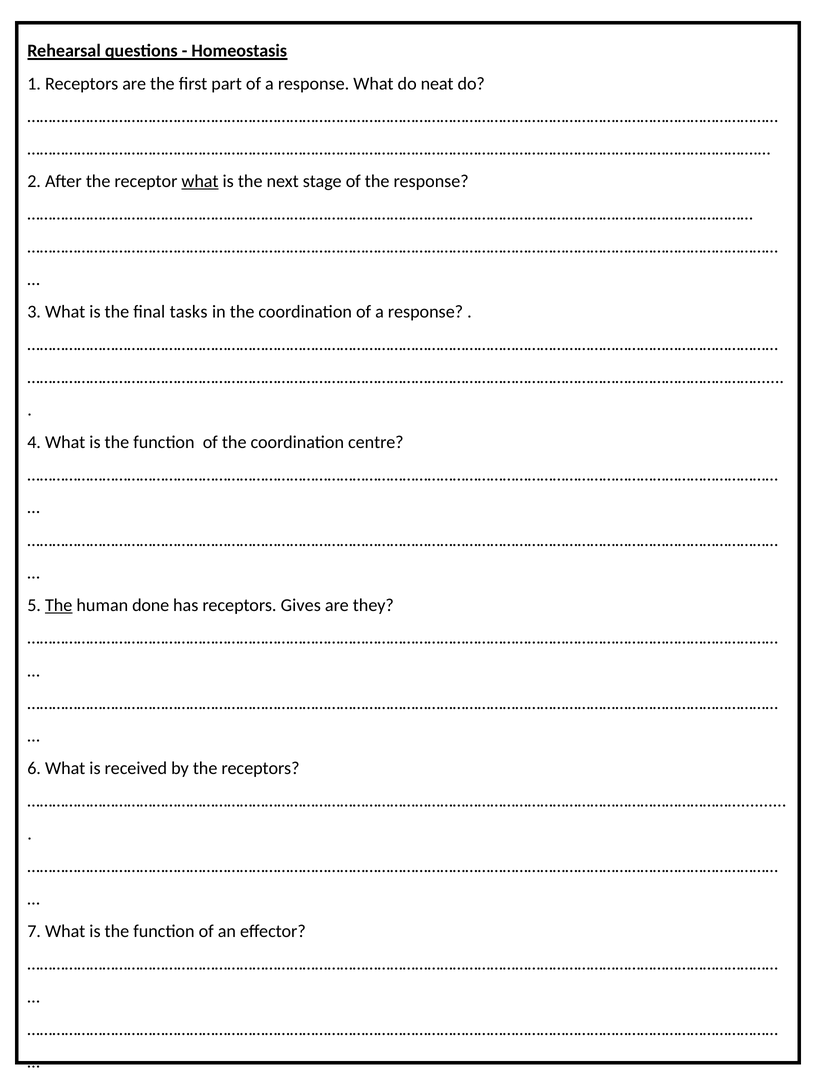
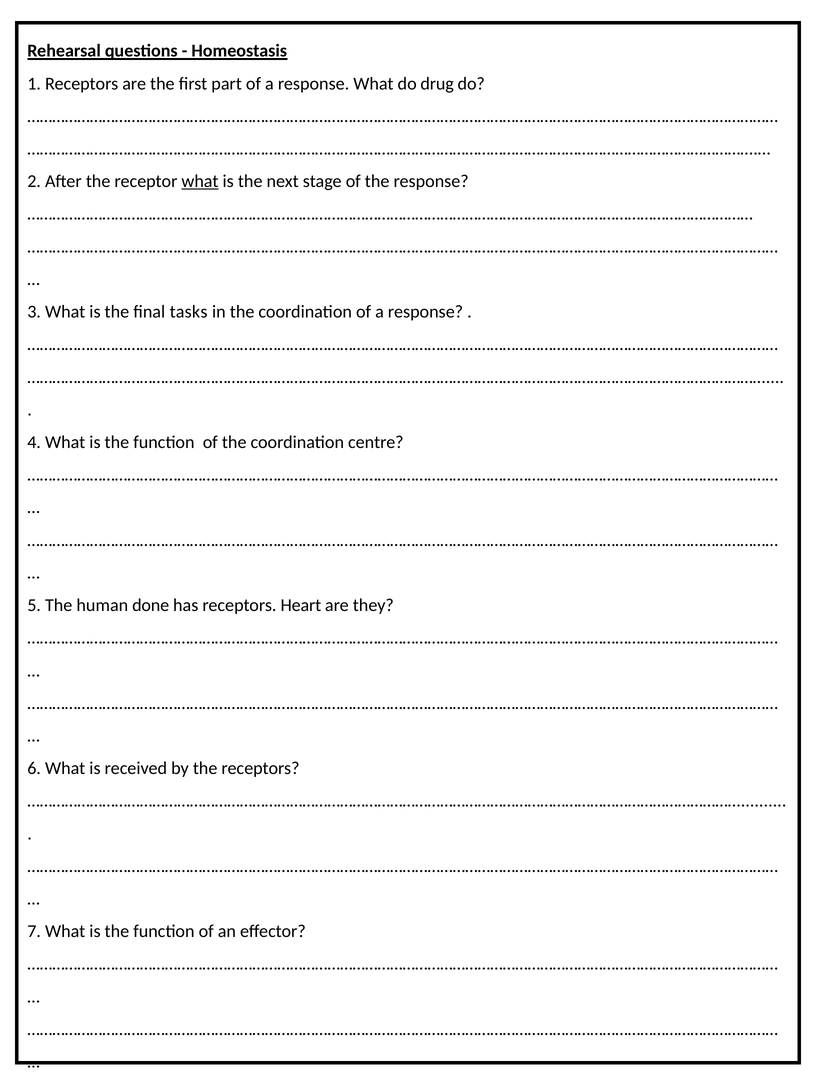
neat: neat -> drug
The at (59, 606) underline: present -> none
Gives: Gives -> Heart
